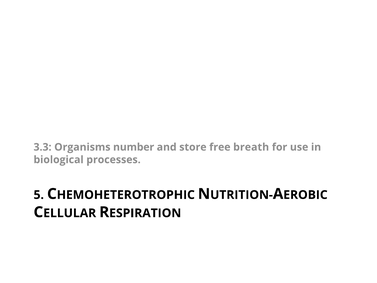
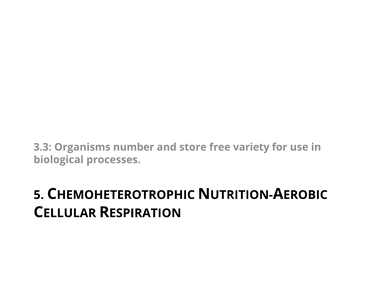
breath: breath -> variety
